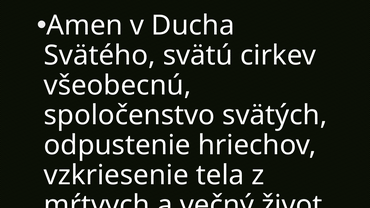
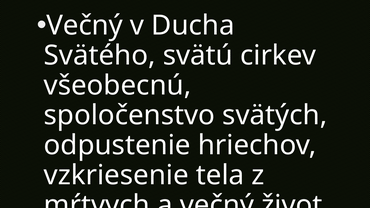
Amen at (85, 25): Amen -> Večný
